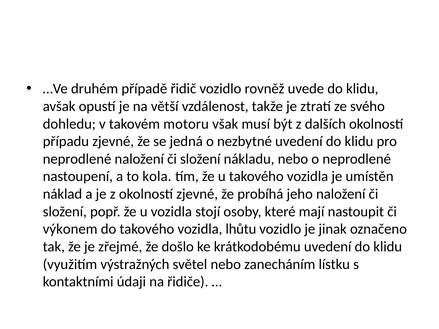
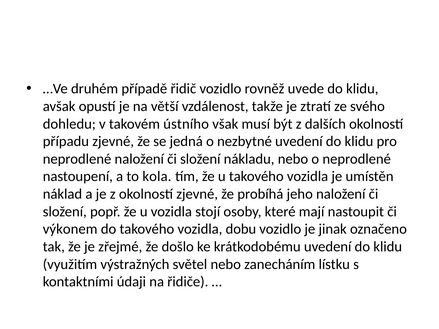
motoru: motoru -> ústního
lhůtu: lhůtu -> dobu
